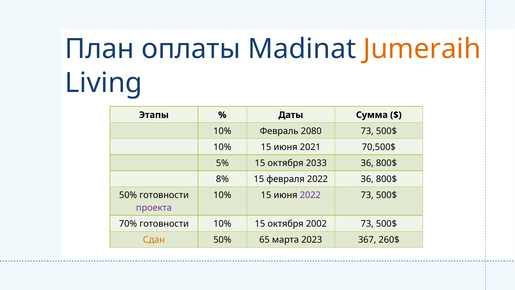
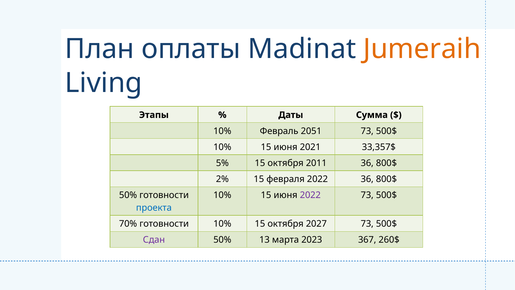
2080: 2080 -> 2051
70,500$: 70,500$ -> 33,357$
2033: 2033 -> 2011
8%: 8% -> 2%
проекта colour: purple -> blue
2002: 2002 -> 2027
Сдан colour: orange -> purple
65: 65 -> 13
